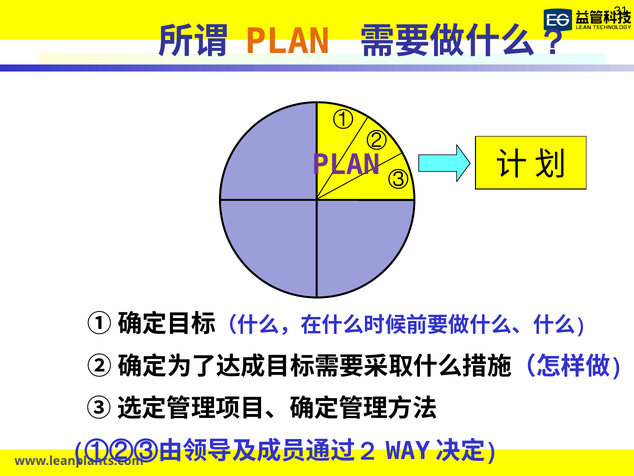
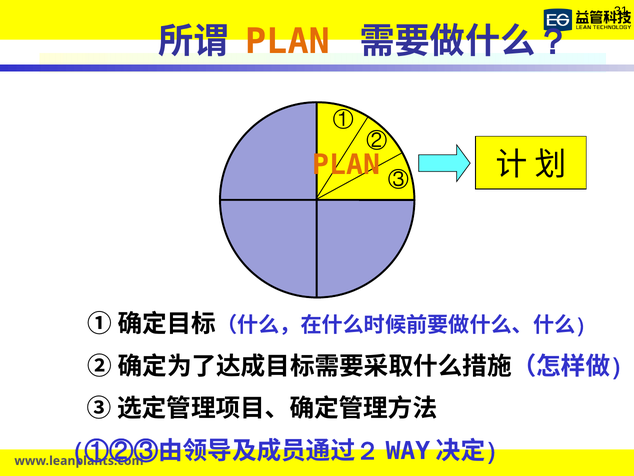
PLAN at (346, 165) colour: purple -> orange
